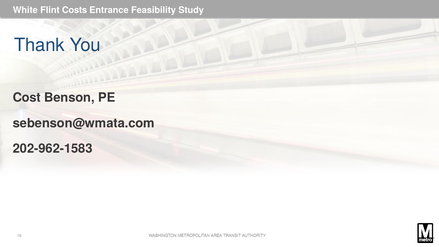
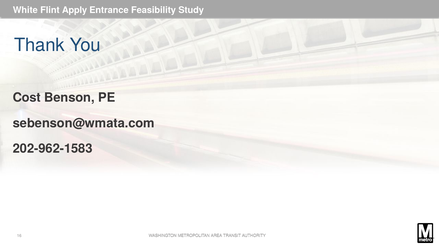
Costs: Costs -> Apply
